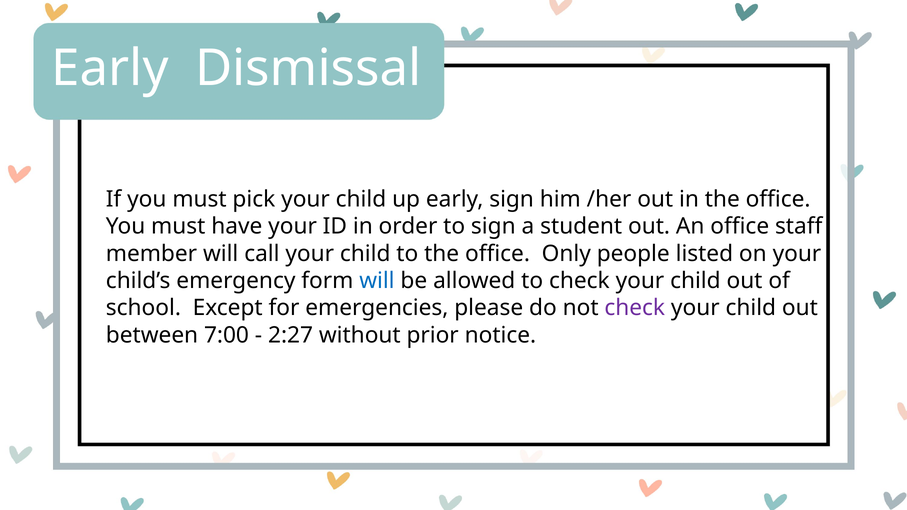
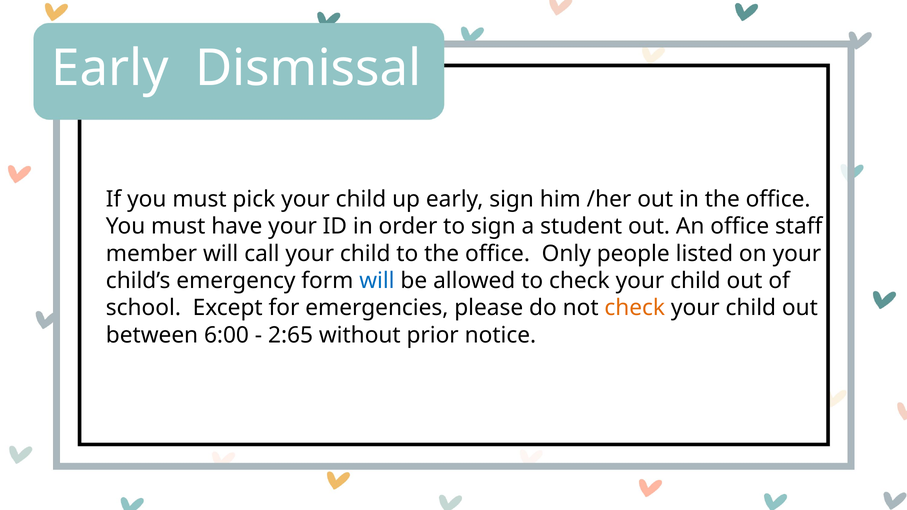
check at (635, 308) colour: purple -> orange
7:00: 7:00 -> 6:00
2:27: 2:27 -> 2:65
